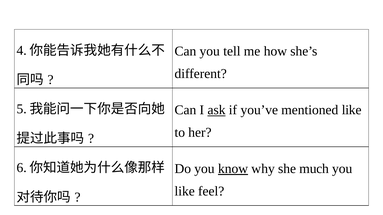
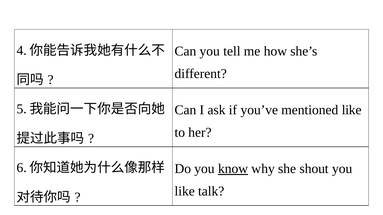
ask underline: present -> none
much: much -> shout
feel: feel -> talk
